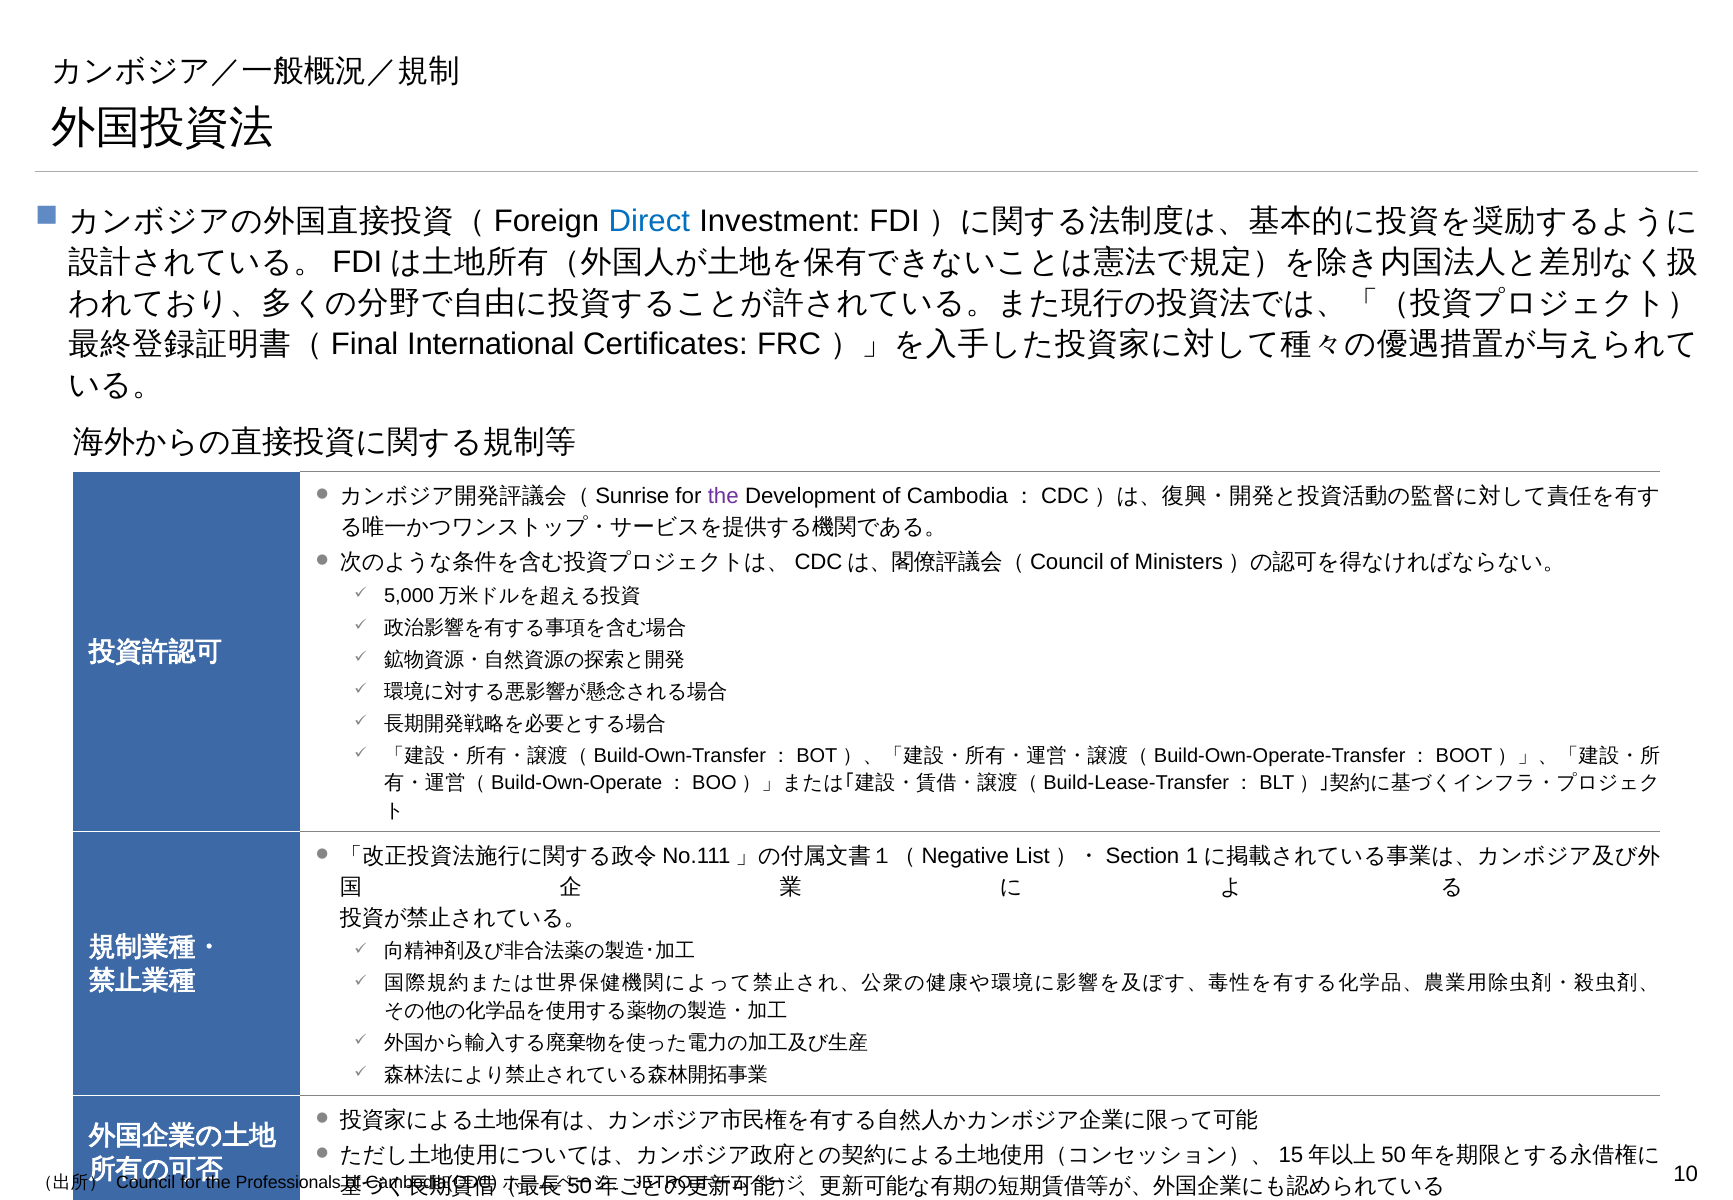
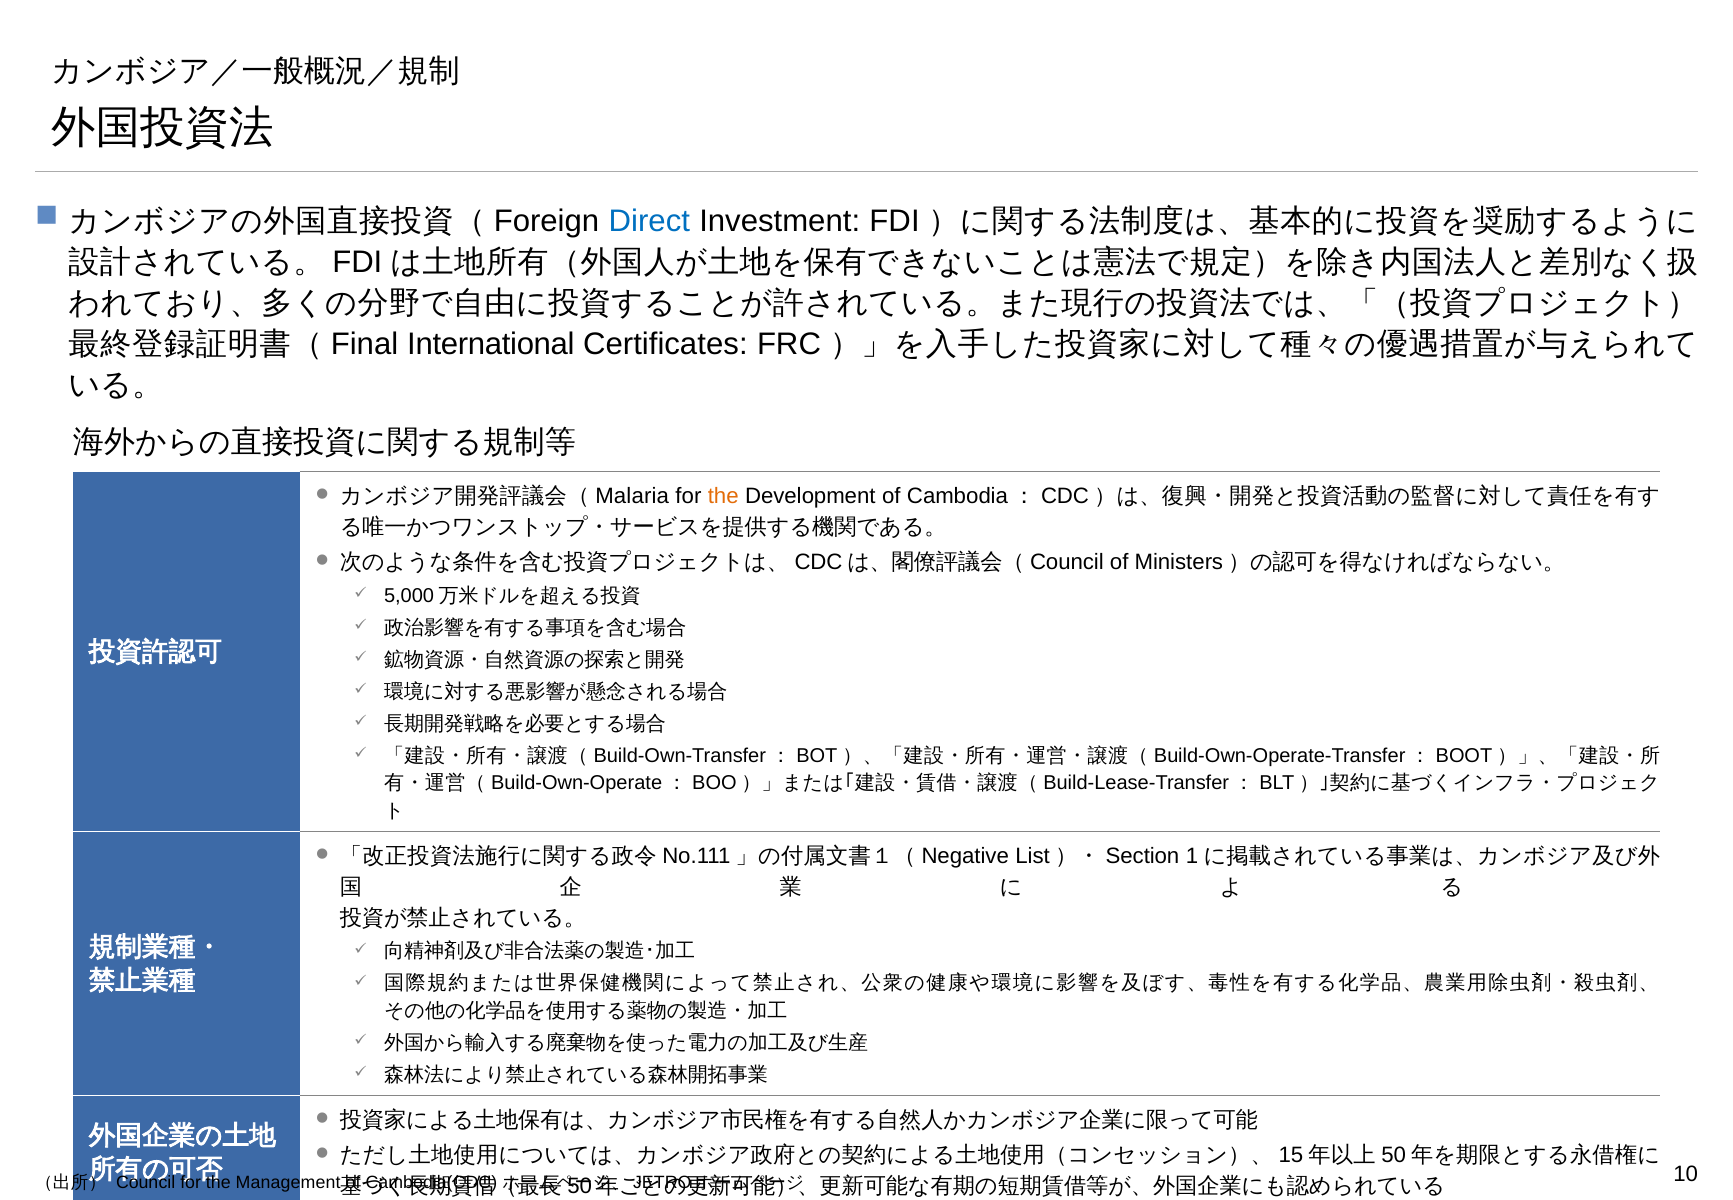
Sunrise: Sunrise -> Malaria
the at (723, 496) colour: purple -> orange
Professionals: Professionals -> Management
